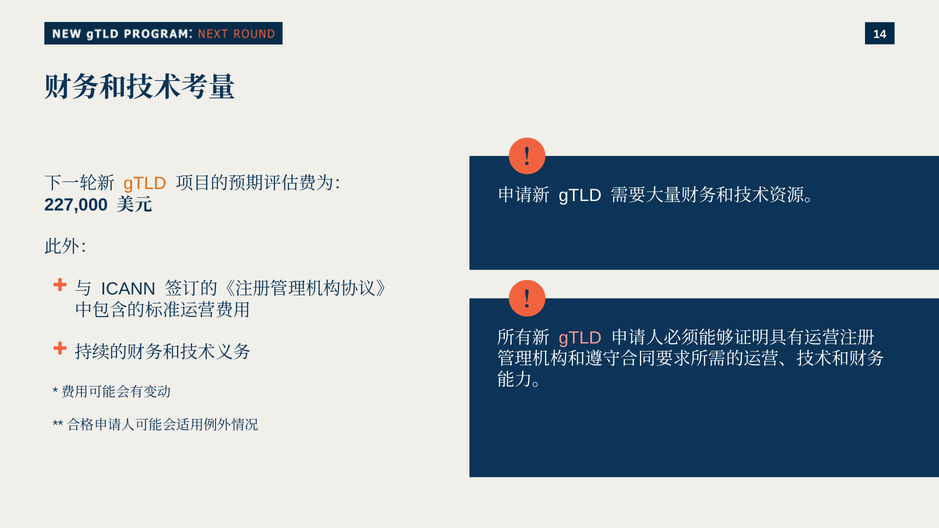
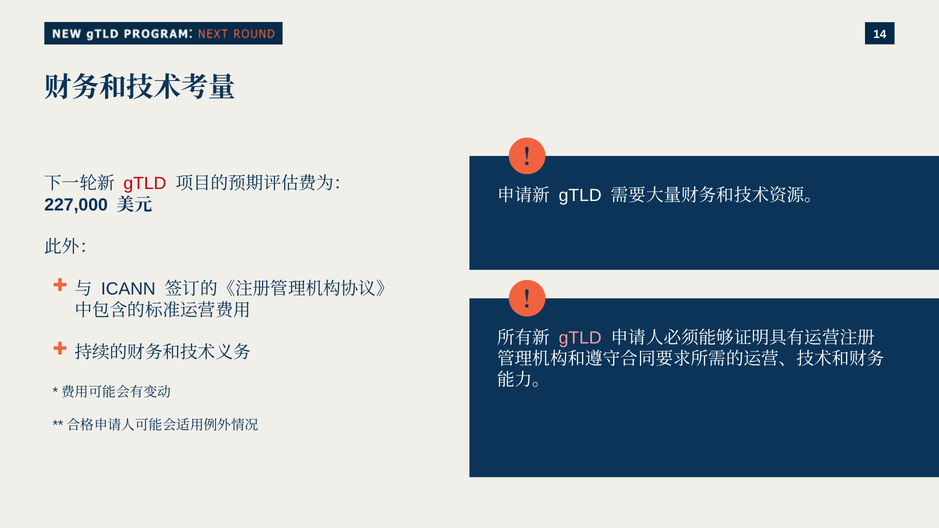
gTLD at (145, 184) colour: orange -> red
